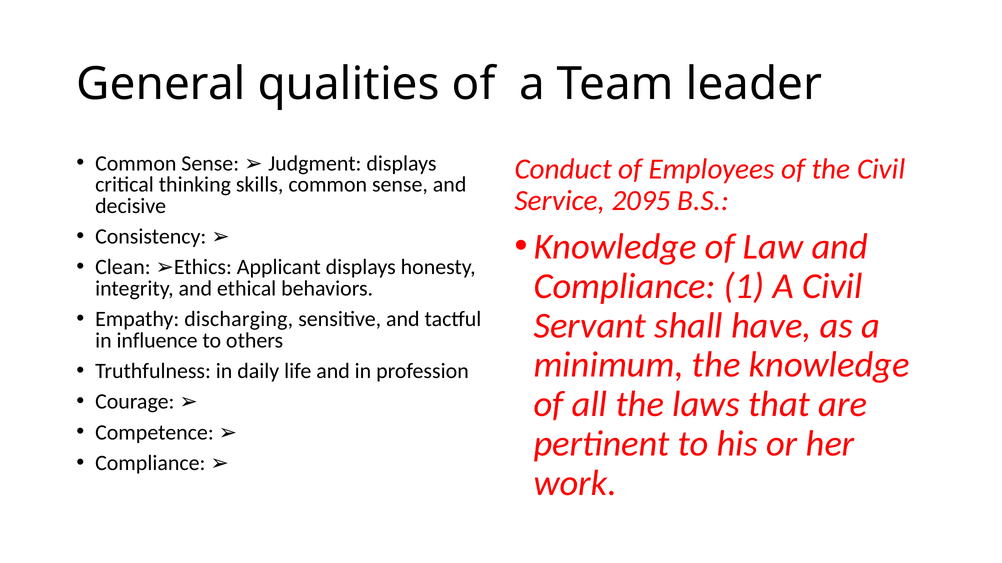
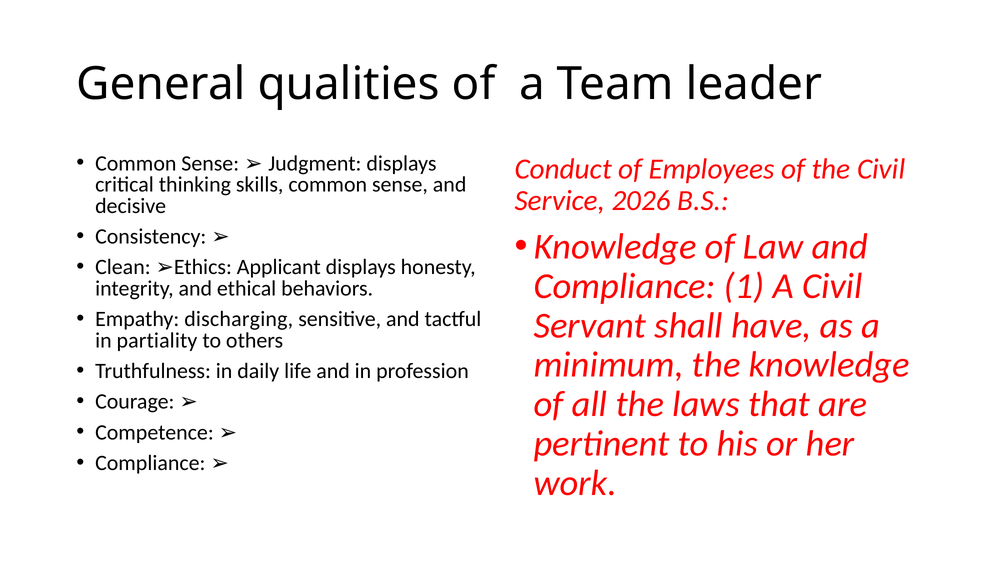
2095: 2095 -> 2026
influence: influence -> partiality
